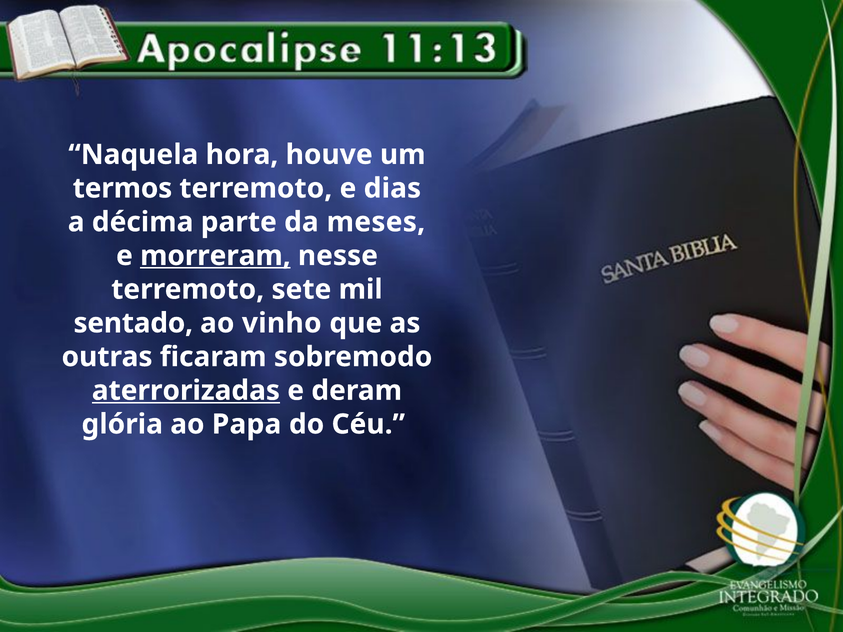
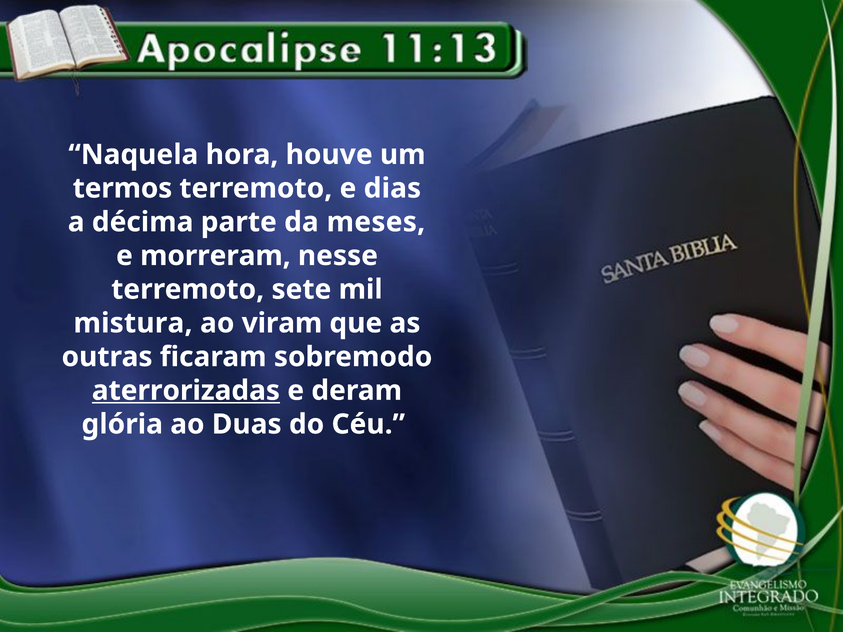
morreram underline: present -> none
sentado: sentado -> mistura
vinho: vinho -> viram
Papa: Papa -> Duas
